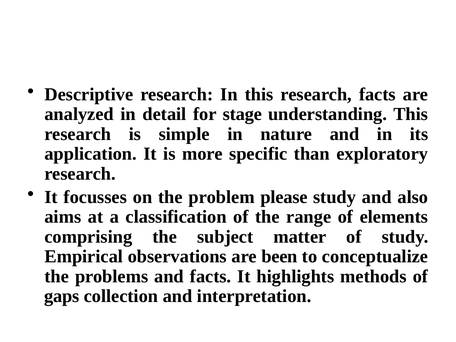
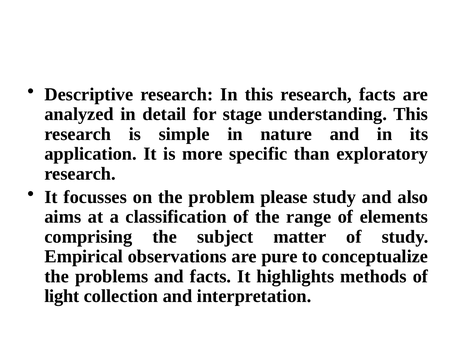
been: been -> pure
gaps: gaps -> light
